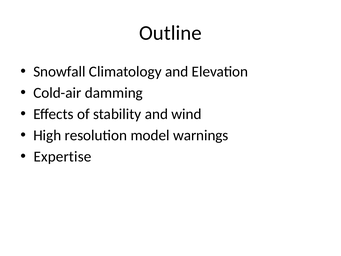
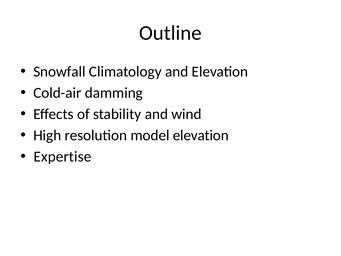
model warnings: warnings -> elevation
